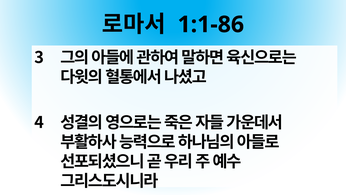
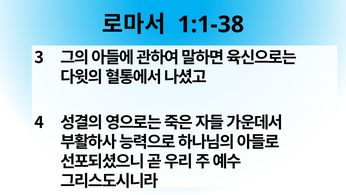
1:1-86: 1:1-86 -> 1:1-38
